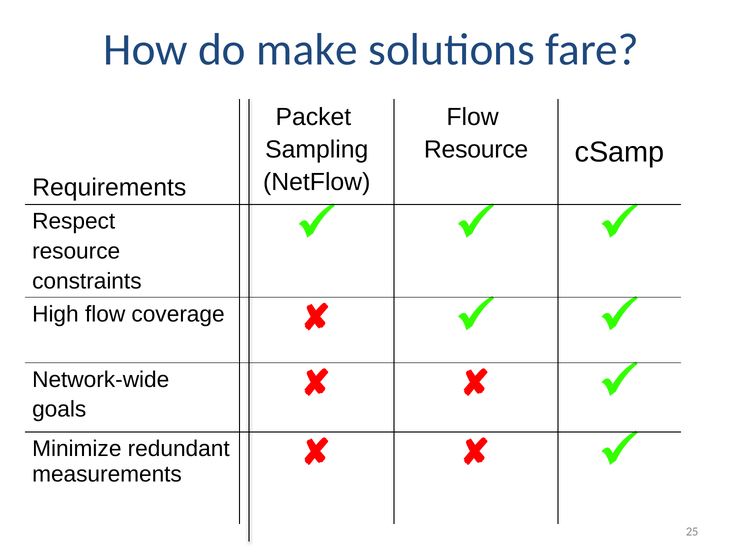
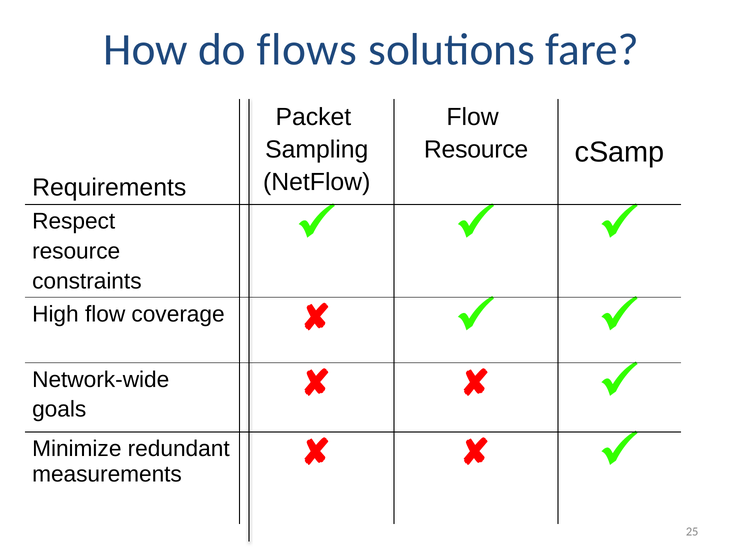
make: make -> flows
